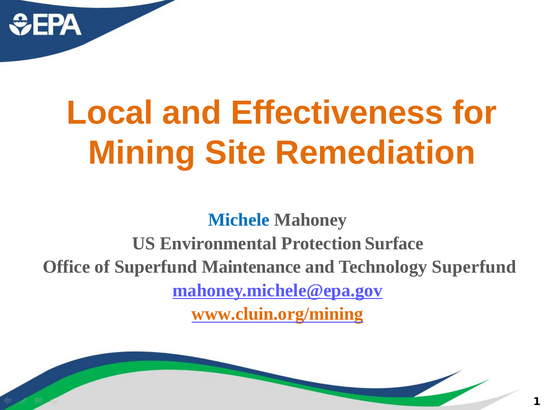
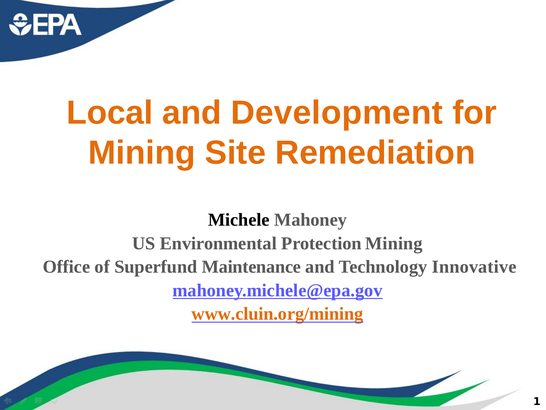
Effectiveness: Effectiveness -> Development
Michele colour: blue -> black
Protection Surface: Surface -> Mining
Technology Superfund: Superfund -> Innovative
